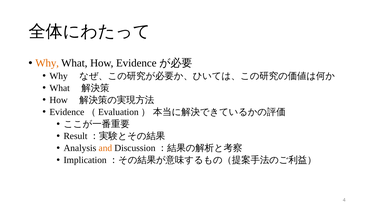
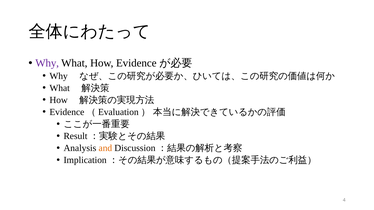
Why at (47, 63) colour: orange -> purple
